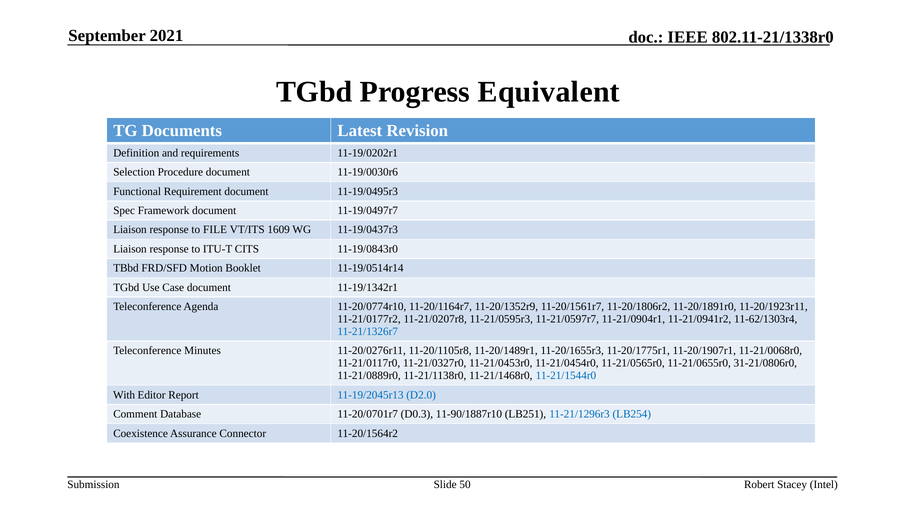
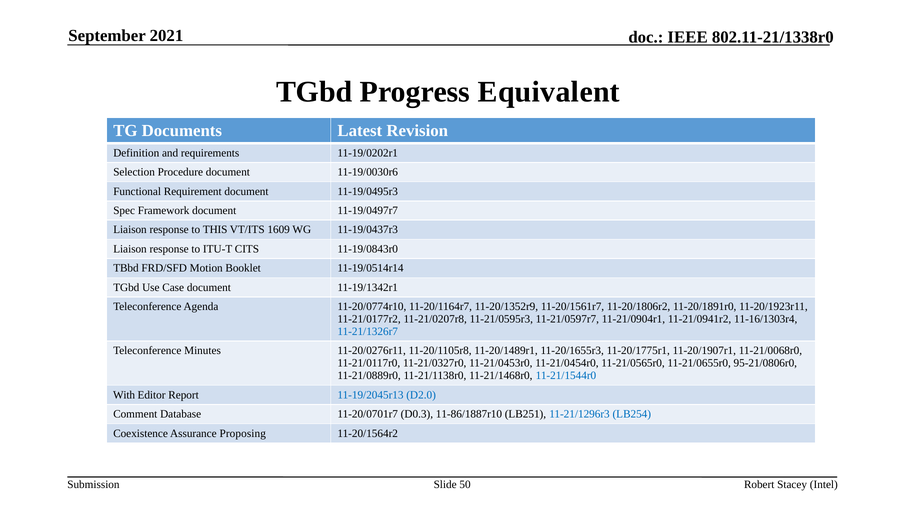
FILE: FILE -> THIS
11-62/1303r4: 11-62/1303r4 -> 11-16/1303r4
31-21/0806r0: 31-21/0806r0 -> 95-21/0806r0
11-90/1887r10: 11-90/1887r10 -> 11-86/1887r10
Connector: Connector -> Proposing
